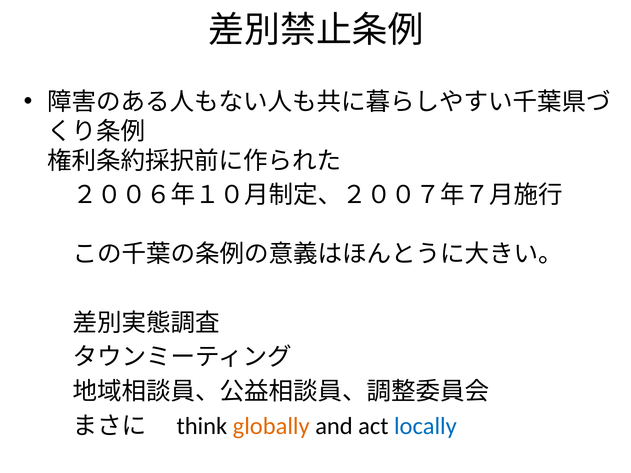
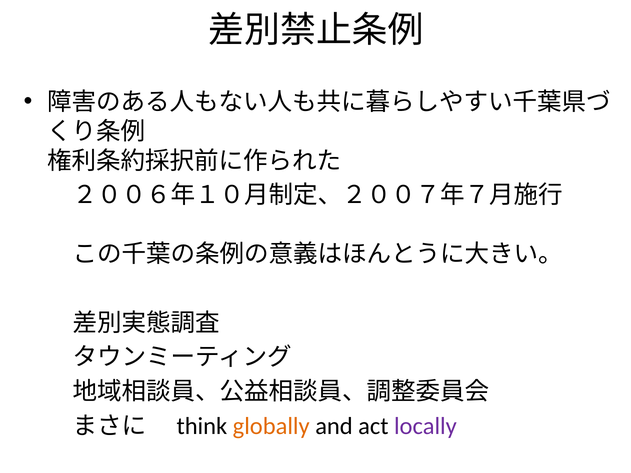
locally colour: blue -> purple
